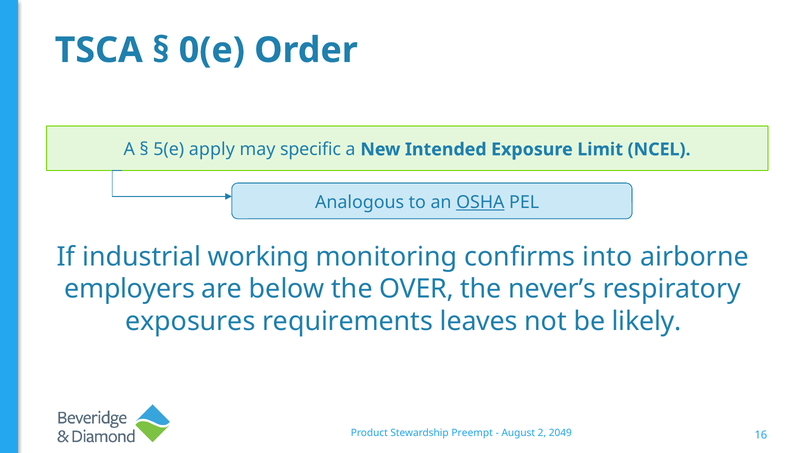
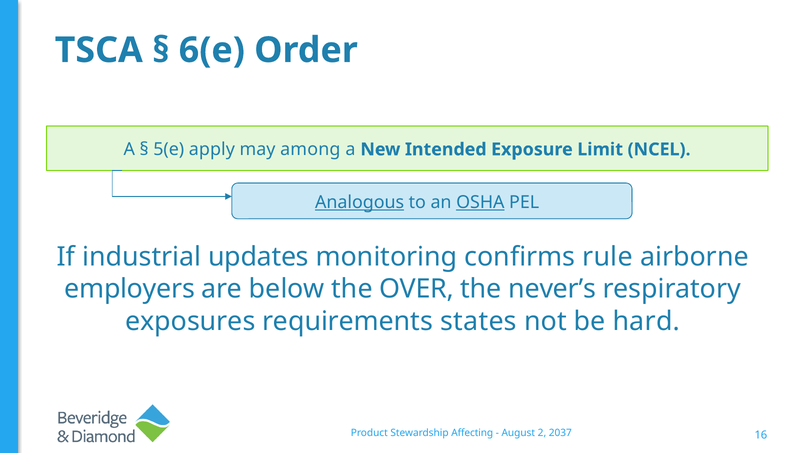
0(e: 0(e -> 6(e
specific: specific -> among
Analogous underline: none -> present
working: working -> updates
into: into -> rule
leaves: leaves -> states
likely: likely -> hard
Preempt: Preempt -> Affecting
2049: 2049 -> 2037
